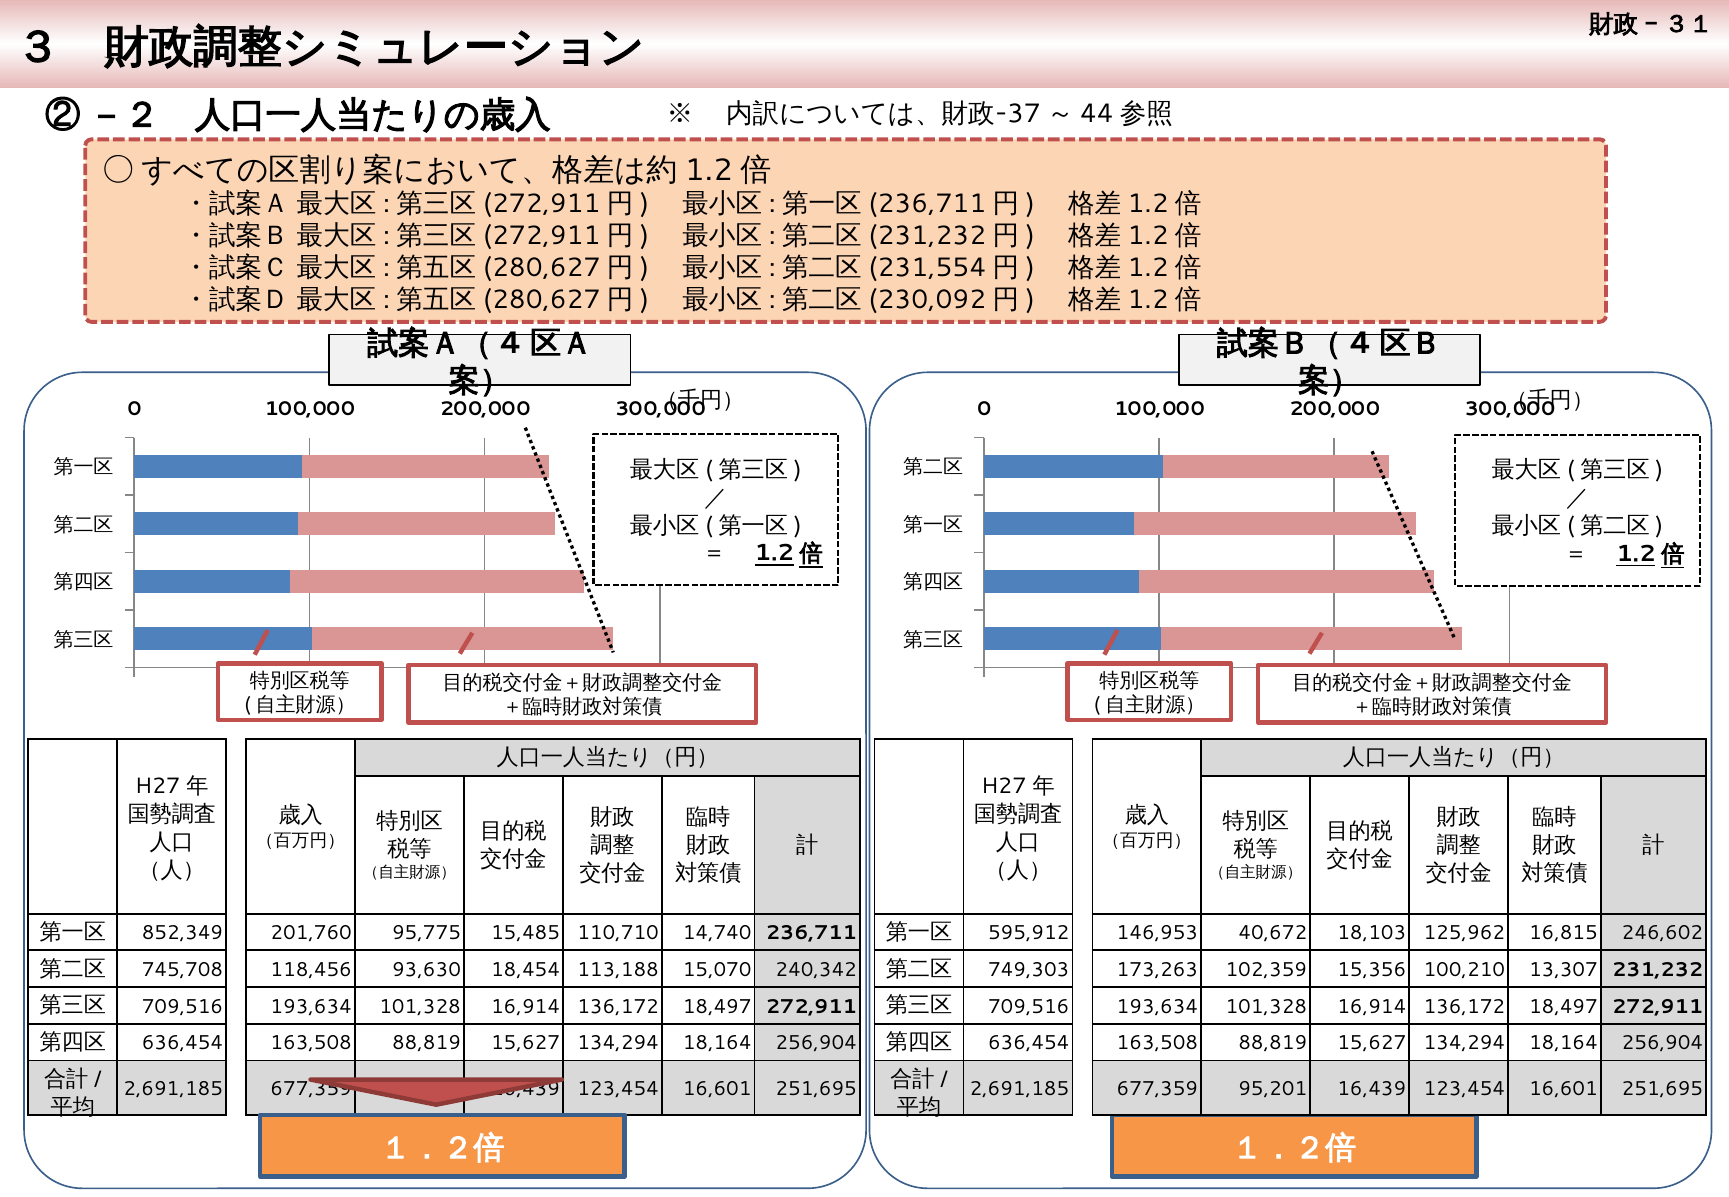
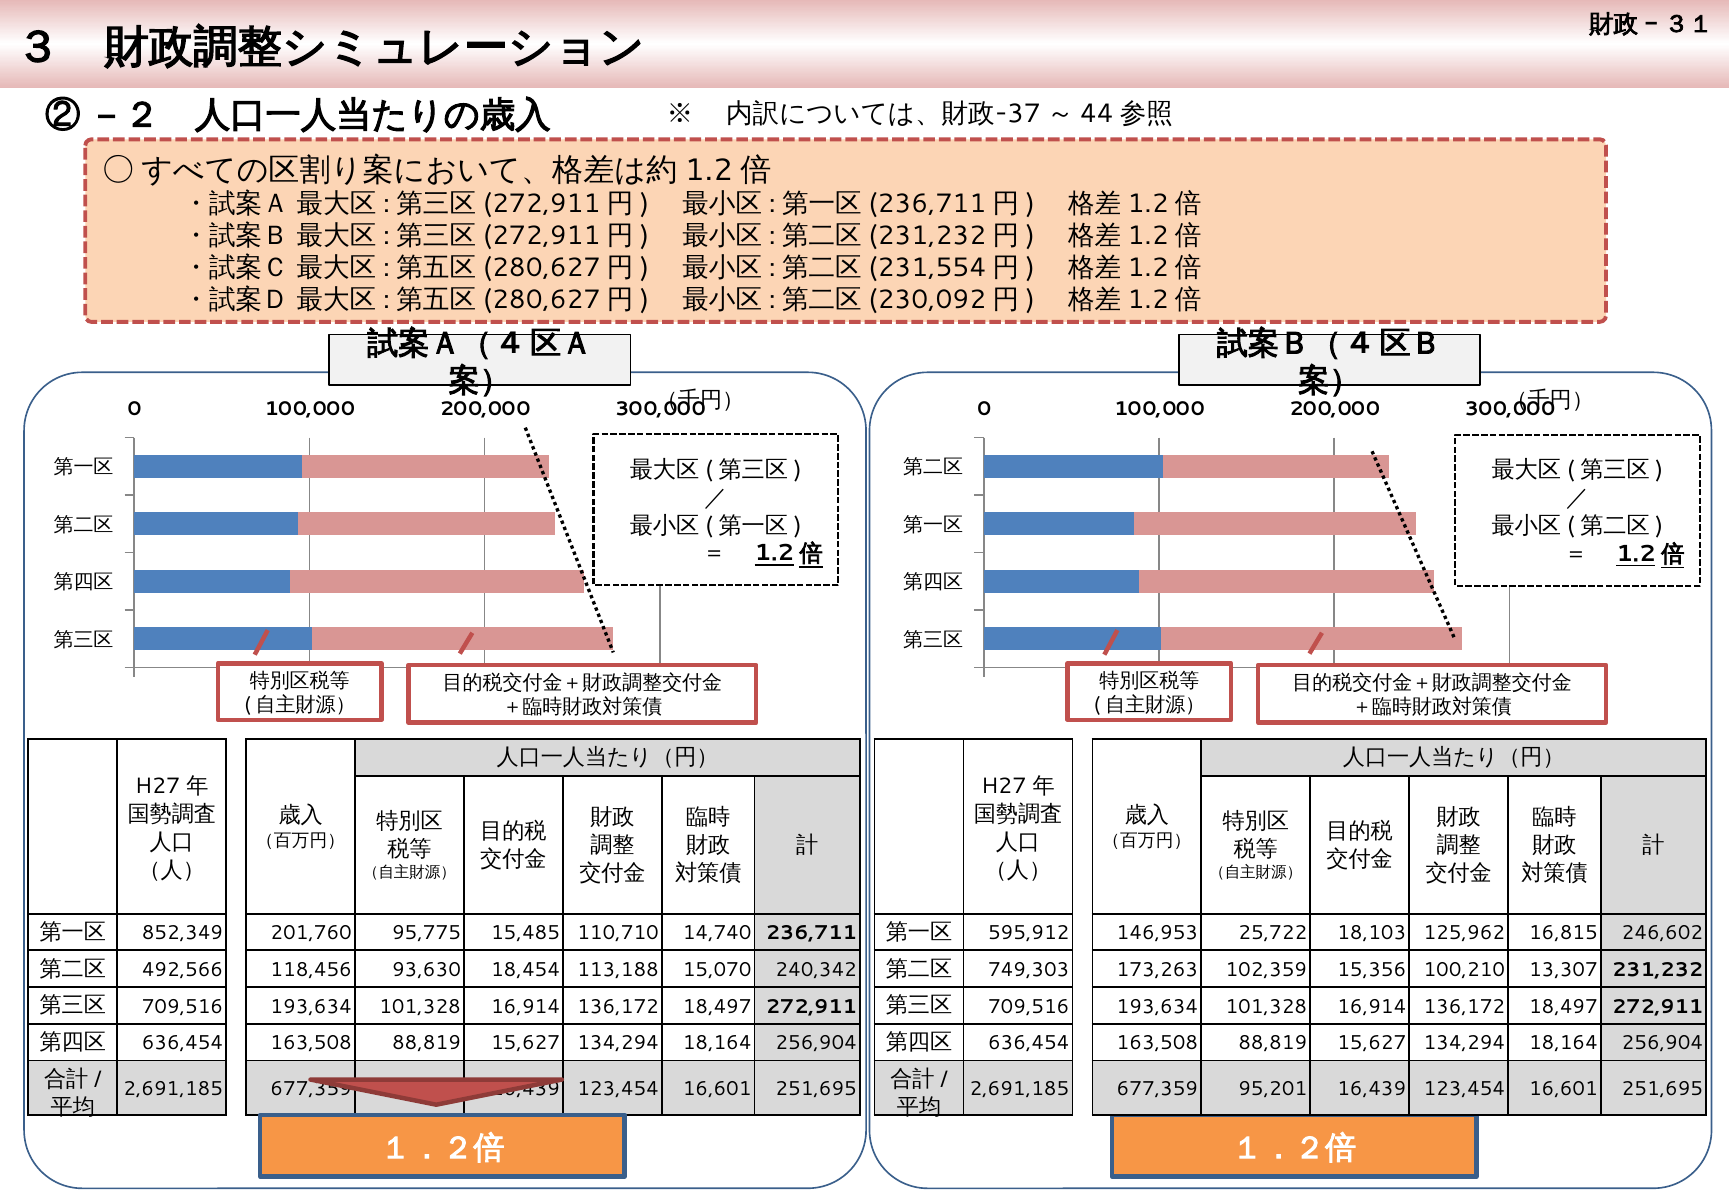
40,672: 40,672 -> 25,722
745,708: 745,708 -> 492,566
